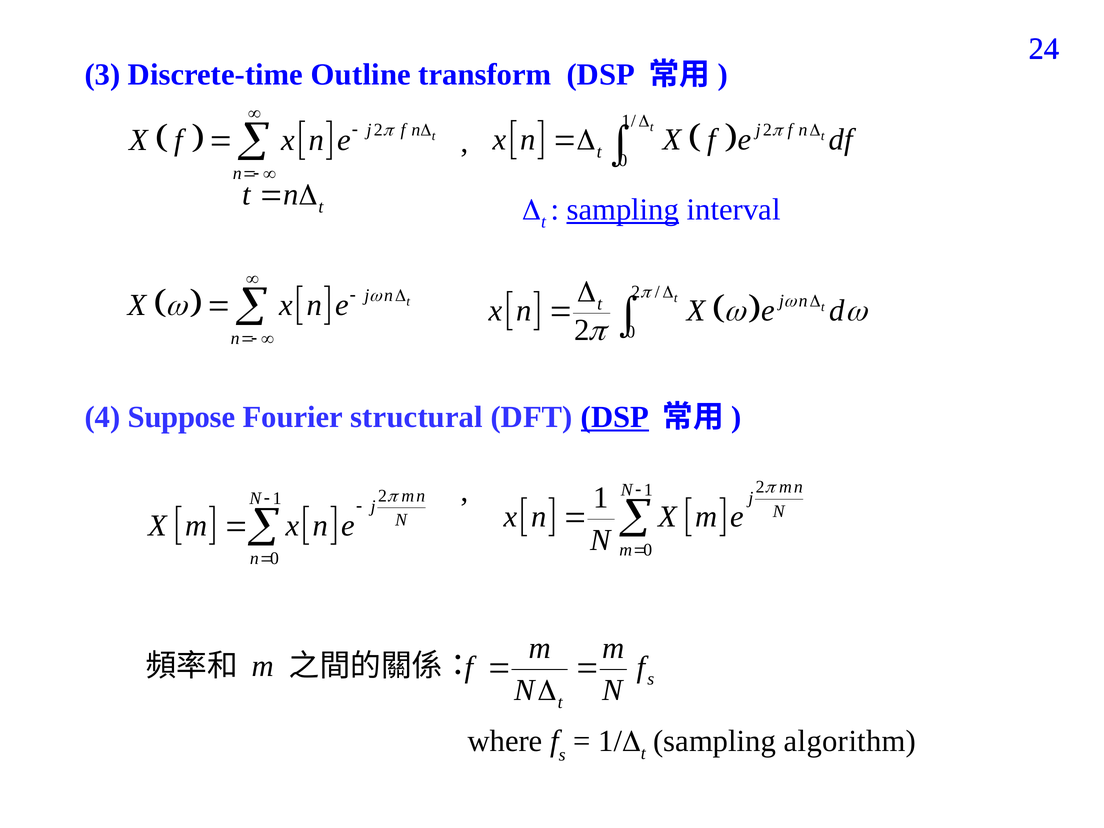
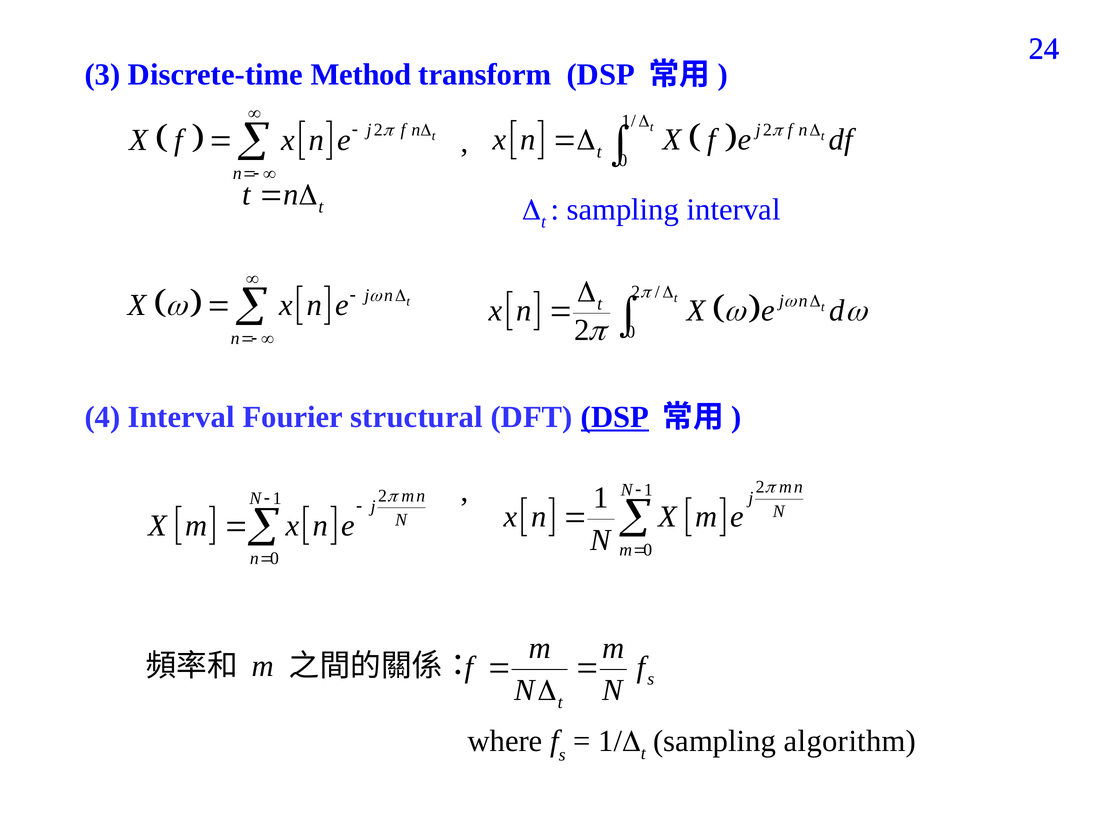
Outline: Outline -> Method
sampling at (623, 210) underline: present -> none
4 Suppose: Suppose -> Interval
